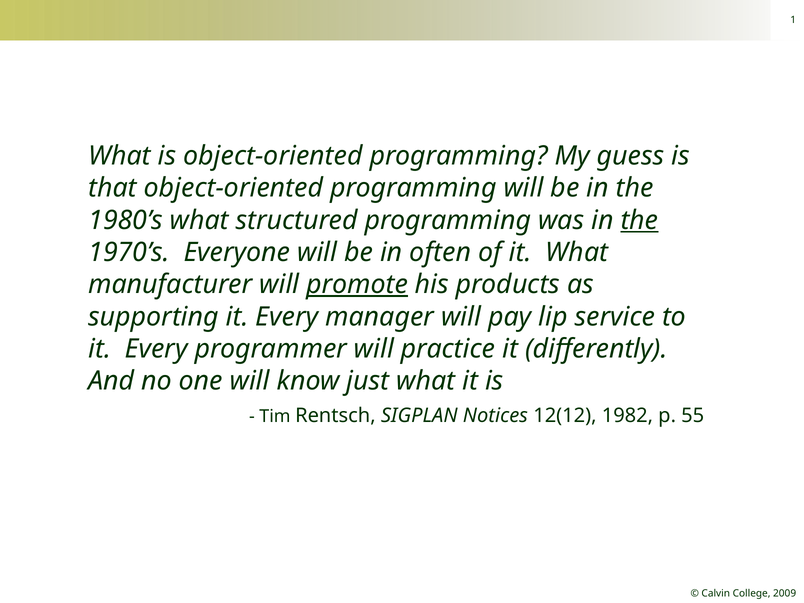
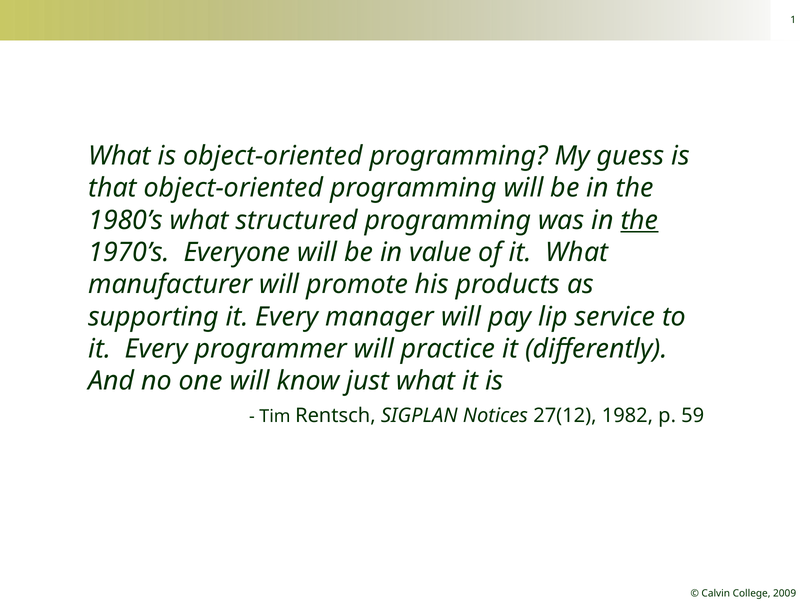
often: often -> value
promote underline: present -> none
12(12: 12(12 -> 27(12
55: 55 -> 59
